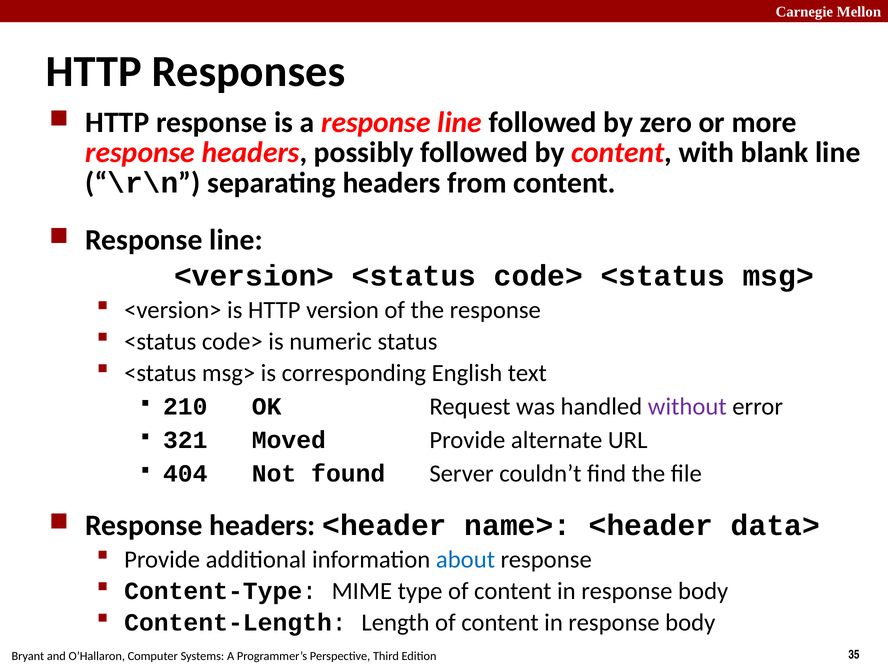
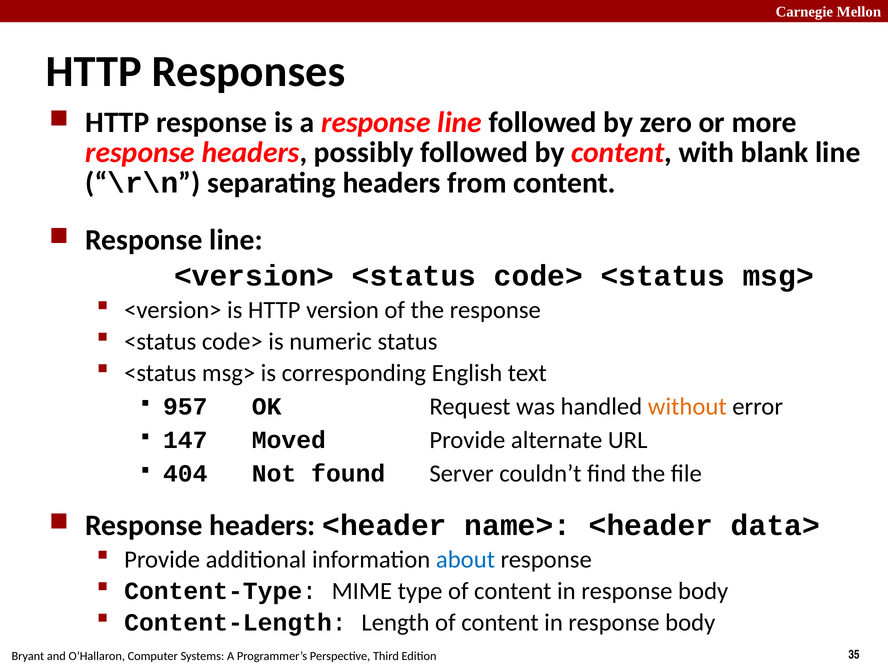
210: 210 -> 957
without colour: purple -> orange
321: 321 -> 147
